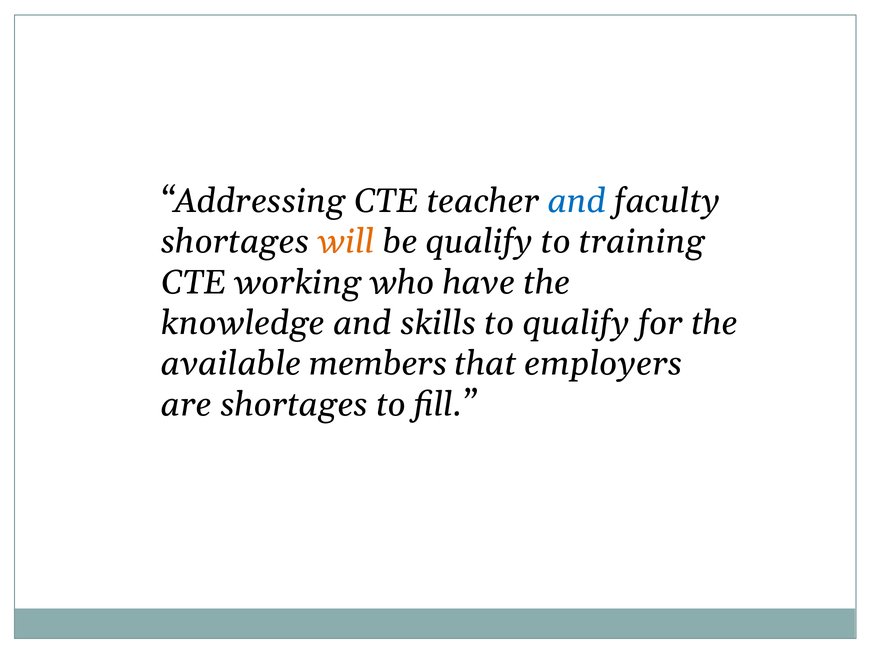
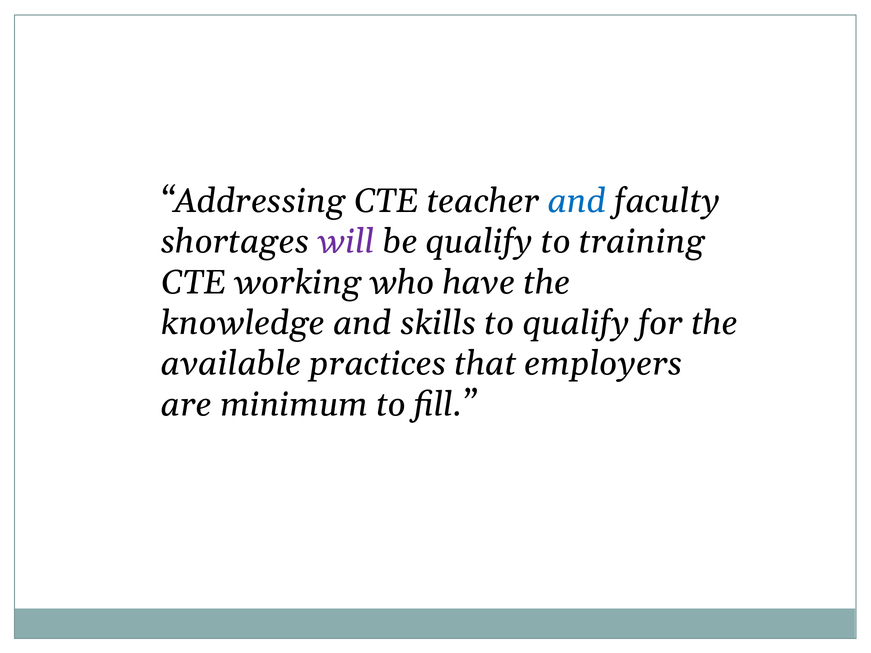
will colour: orange -> purple
members: members -> practices
are shortages: shortages -> minimum
